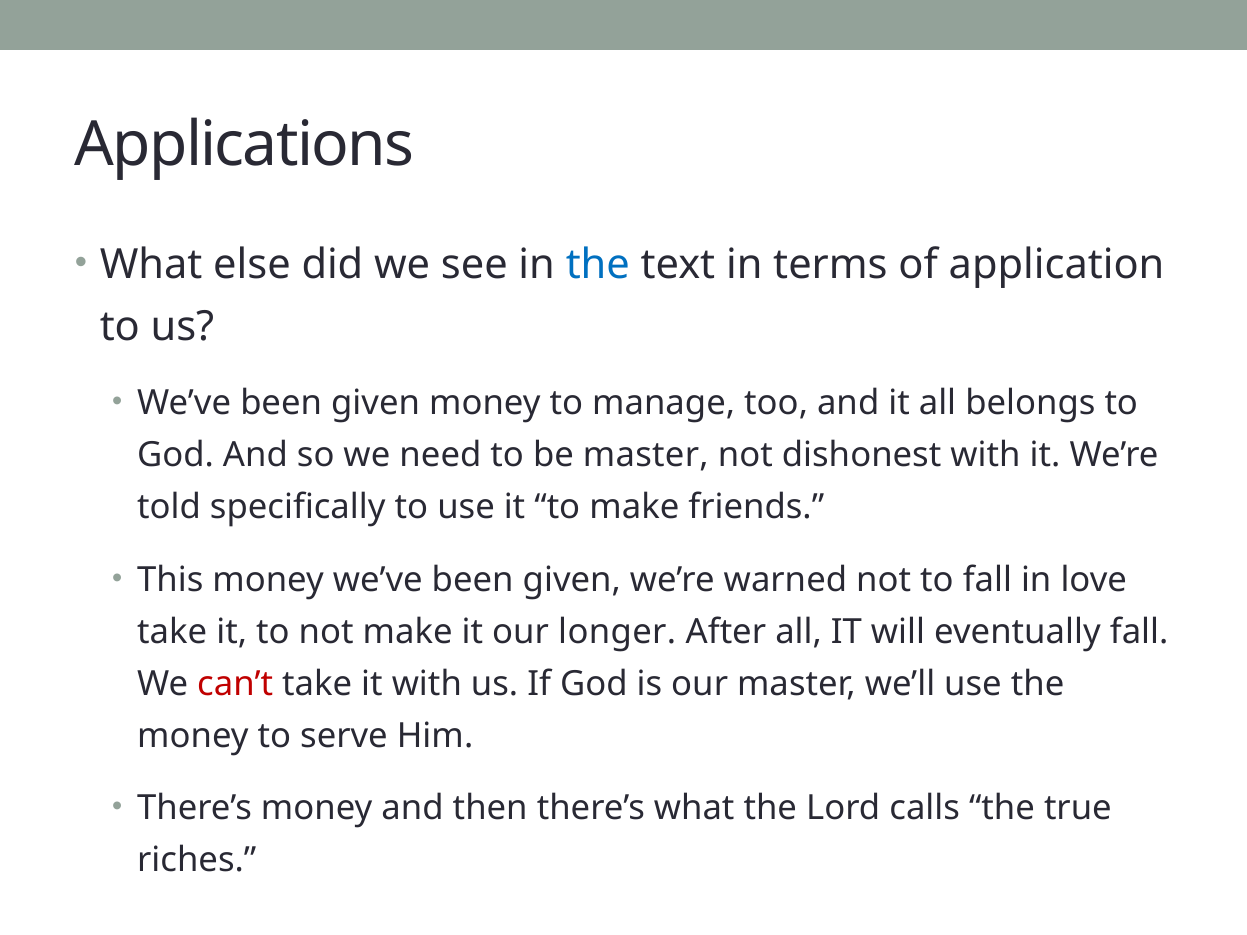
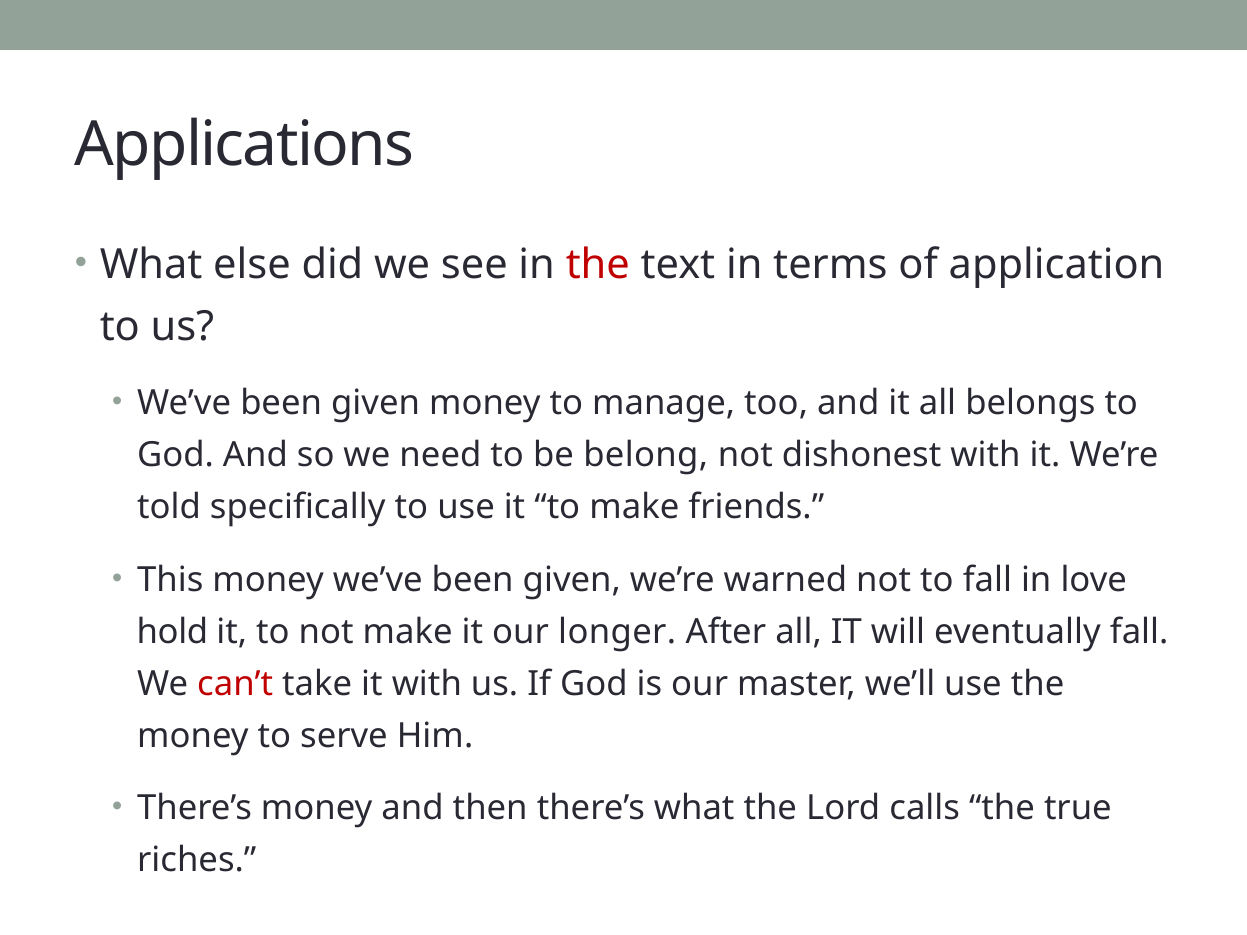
the at (598, 265) colour: blue -> red
be master: master -> belong
take at (172, 632): take -> hold
